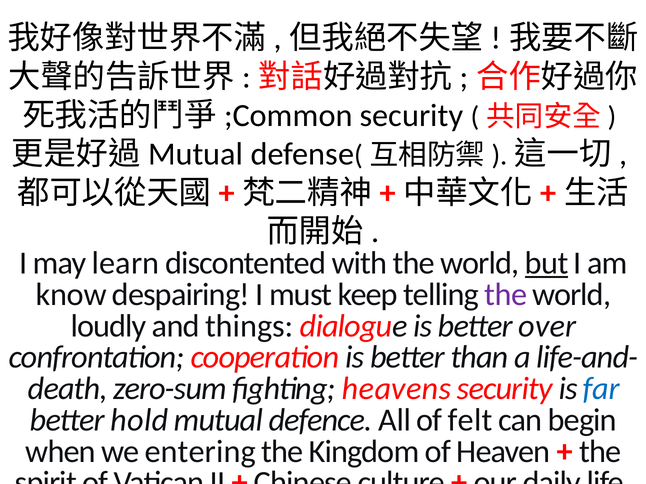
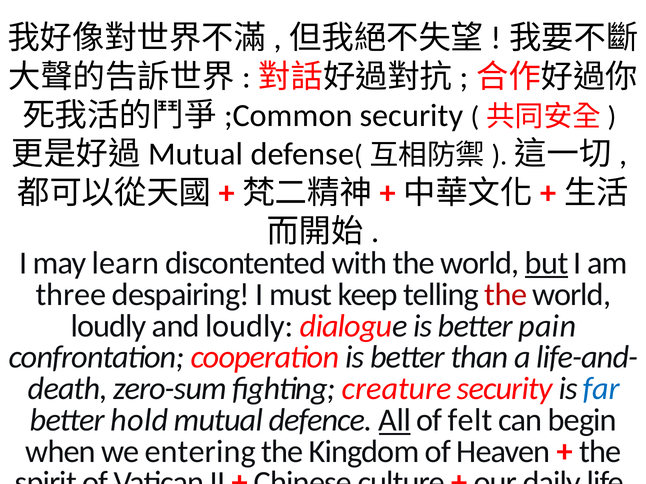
know: know -> three
the at (506, 295) colour: purple -> red
and things: things -> loudly
over: over -> pain
heavens: heavens -> creature
All underline: none -> present
